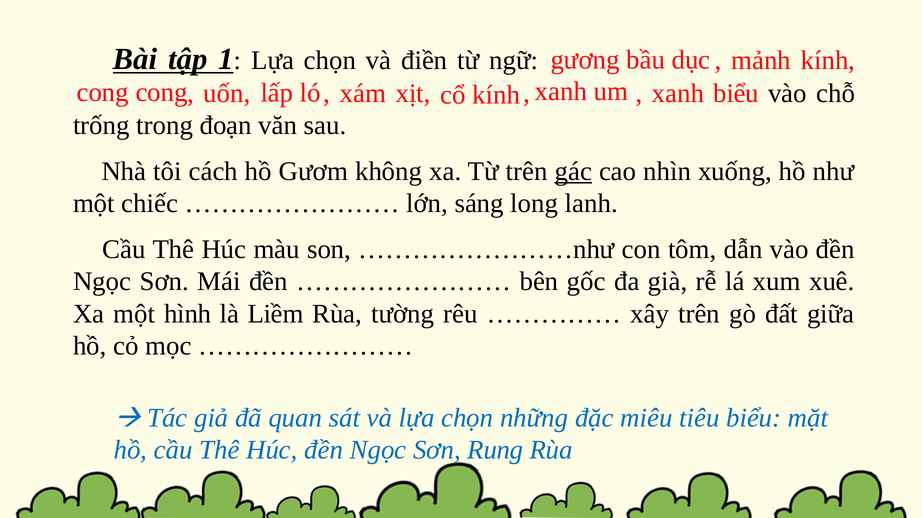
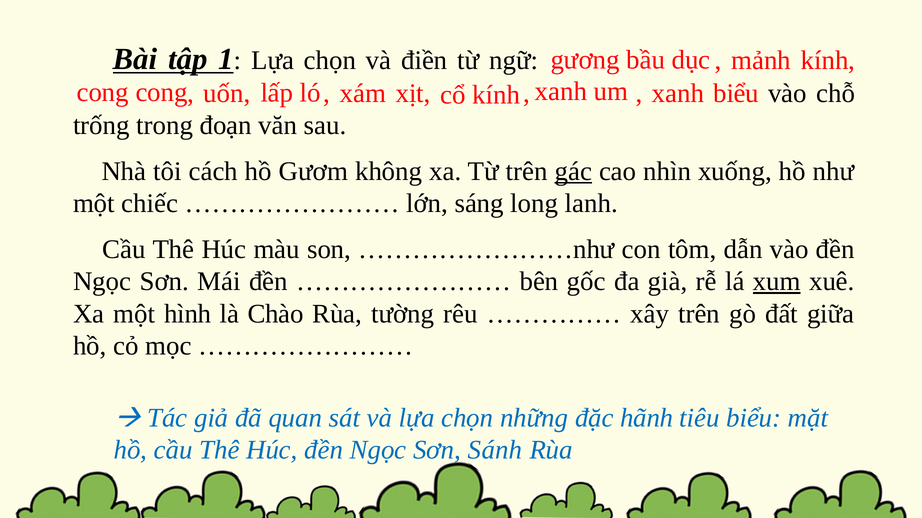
xum underline: none -> present
Liềm: Liềm -> Chào
miêu: miêu -> hãnh
Rung: Rung -> Sánh
